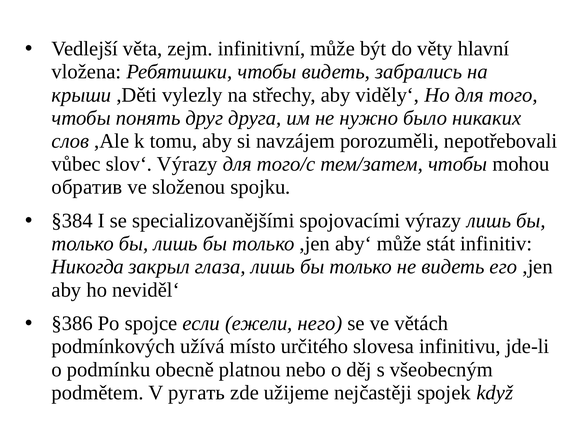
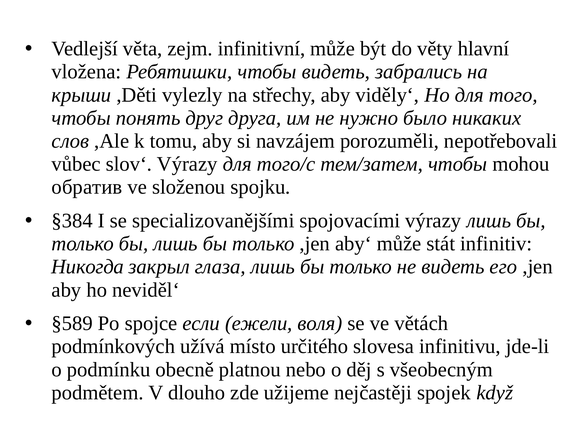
§386: §386 -> §589
него: него -> воля
ругать: ругать -> dlouho
